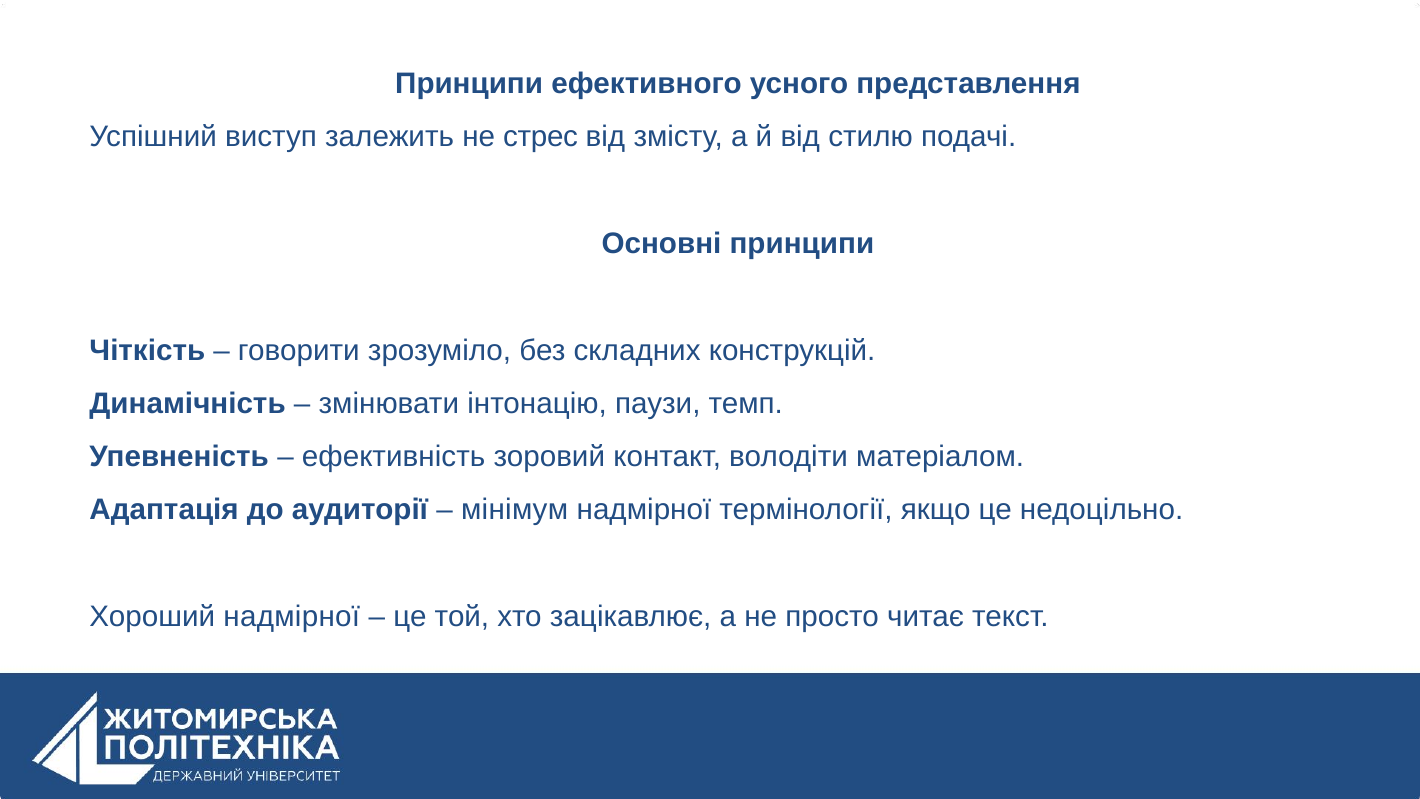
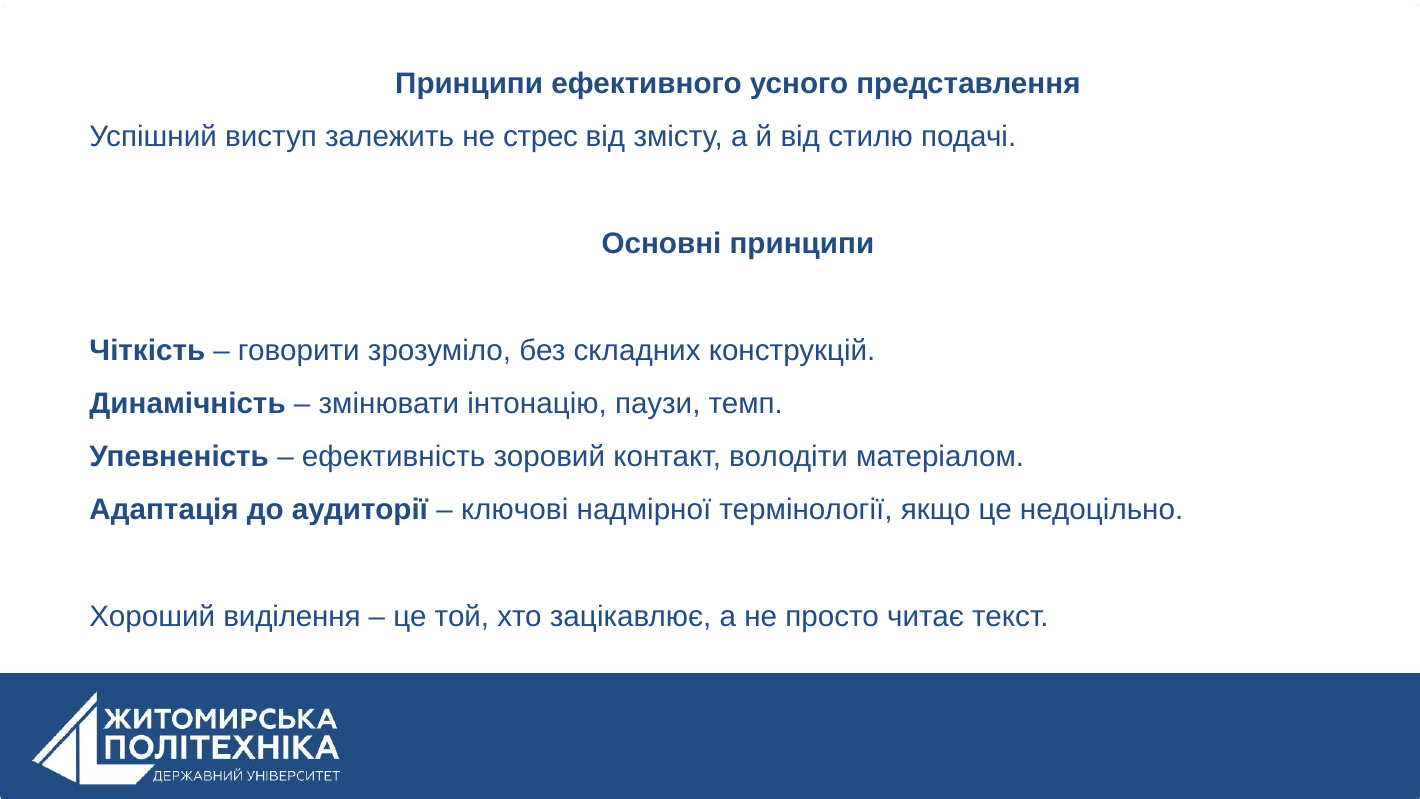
мінімум: мінімум -> ключові
Хороший надмірної: надмірної -> виділення
